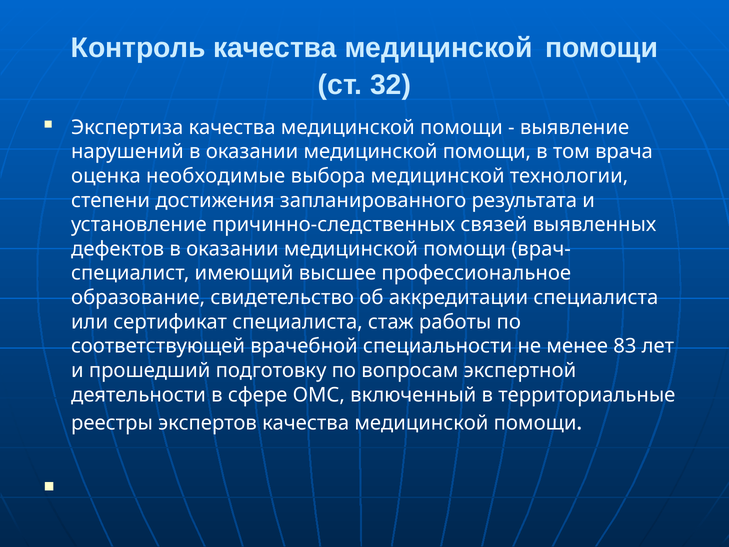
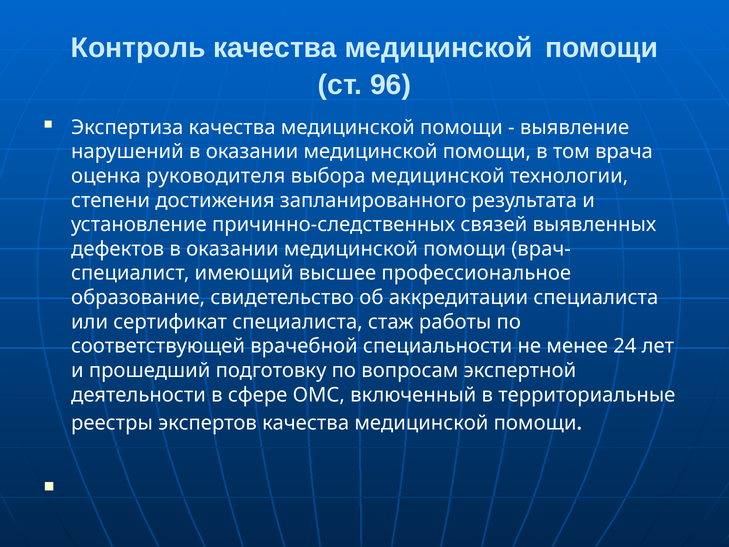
32: 32 -> 96
необходимые: необходимые -> руководителя
83: 83 -> 24
